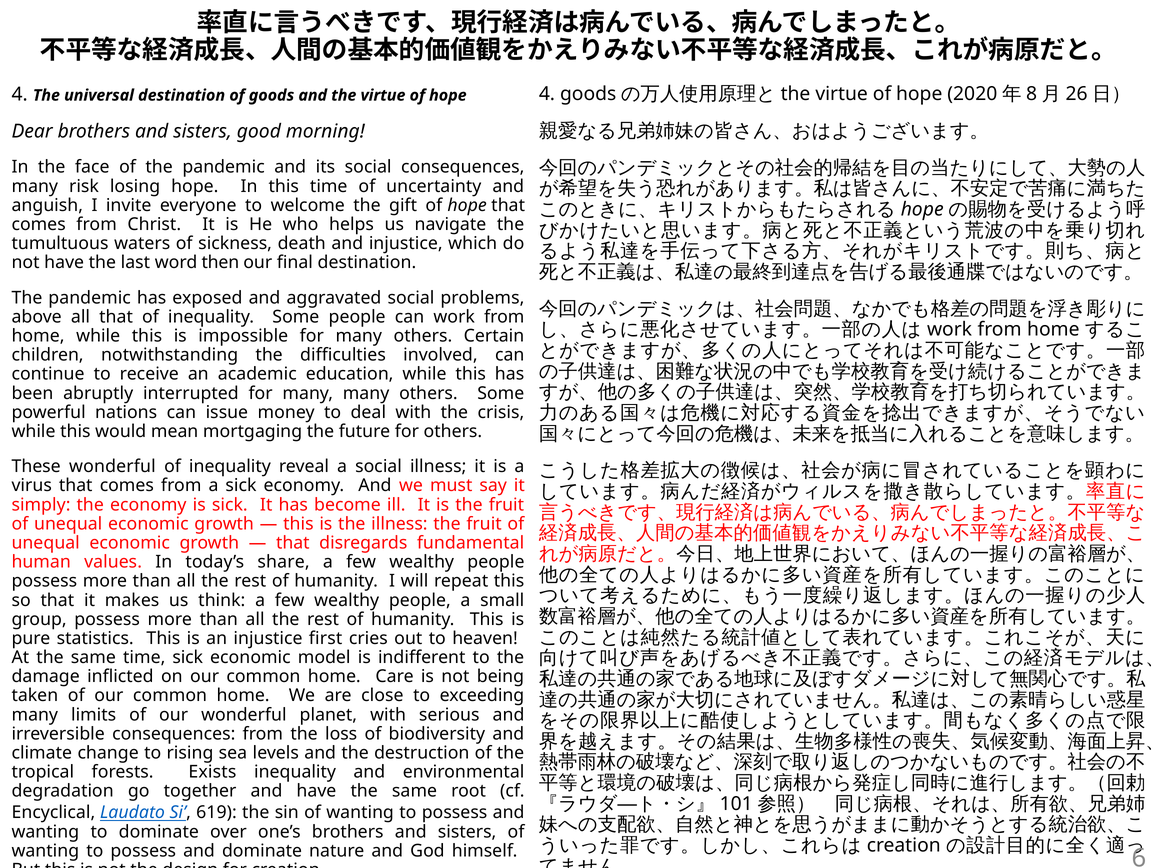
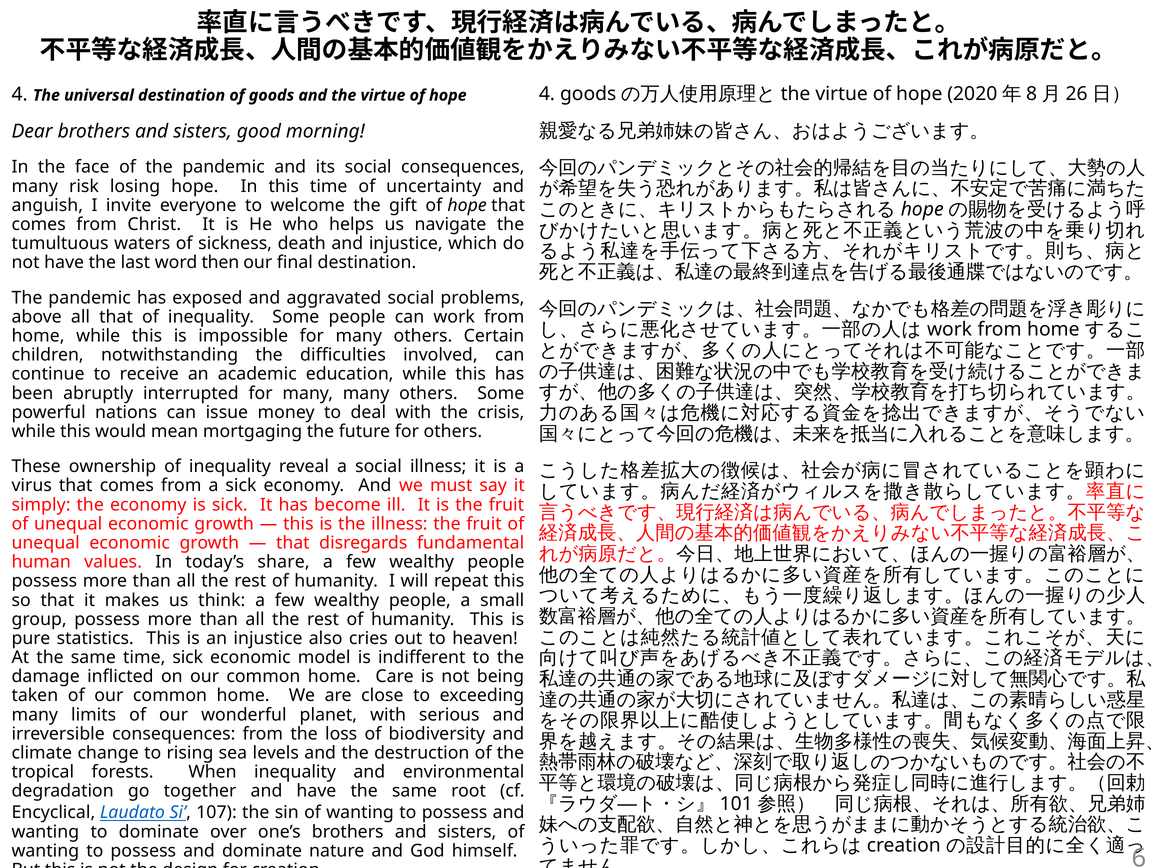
These wonderful: wonderful -> ownership
first: first -> also
Exists: Exists -> When
619: 619 -> 107
